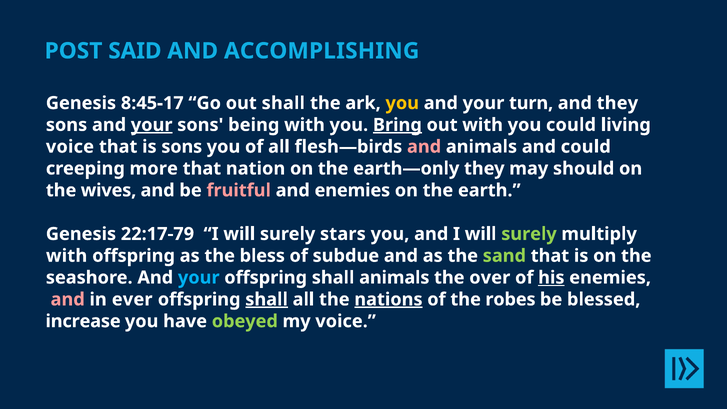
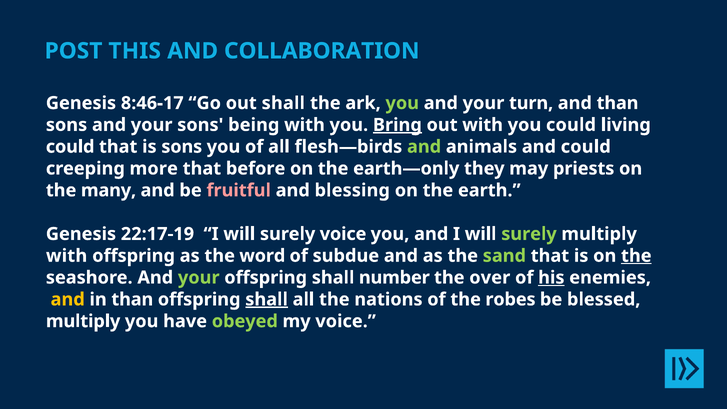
SAID: SAID -> THIS
ACCOMPLISHING: ACCOMPLISHING -> COLLABORATION
8:45-17: 8:45-17 -> 8:46-17
you at (402, 103) colour: yellow -> light green
and they: they -> than
your at (152, 125) underline: present -> none
voice at (70, 147): voice -> could
and at (424, 147) colour: pink -> light green
nation: nation -> before
should: should -> priests
wives: wives -> many
and enemies: enemies -> blessing
22:17-79: 22:17-79 -> 22:17-19
surely stars: stars -> voice
bless: bless -> word
the at (636, 256) underline: none -> present
your at (199, 278) colour: light blue -> light green
shall animals: animals -> number
and at (68, 299) colour: pink -> yellow
in ever: ever -> than
nations underline: present -> none
increase at (83, 321): increase -> multiply
